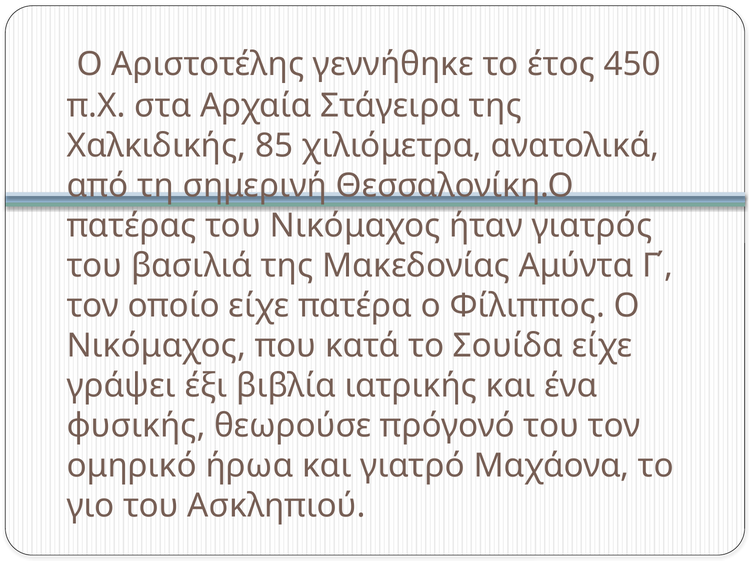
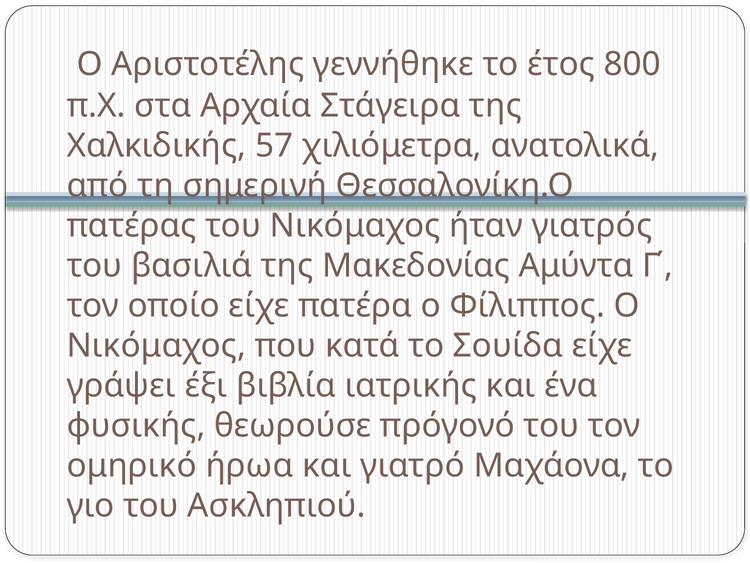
450: 450 -> 800
85: 85 -> 57
